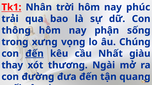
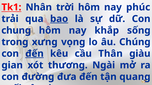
bao underline: none -> present
thông: thông -> chung
phận: phận -> khắp
Nhất: Nhất -> Thân
thay: thay -> gian
